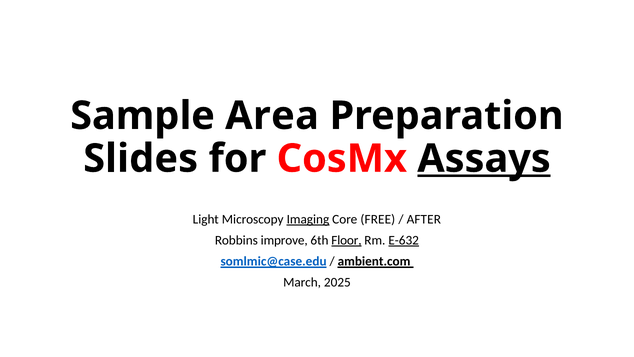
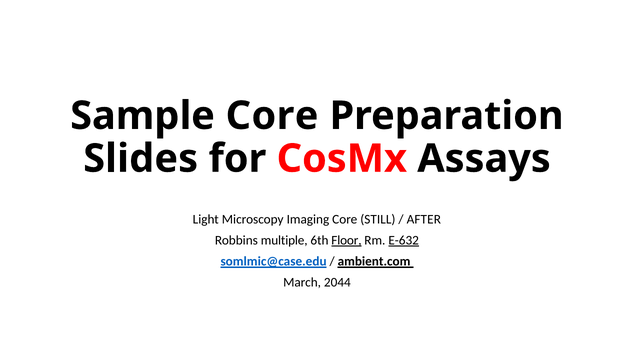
Sample Area: Area -> Core
Assays underline: present -> none
Imaging underline: present -> none
FREE: FREE -> STILL
improve: improve -> multiple
2025: 2025 -> 2044
